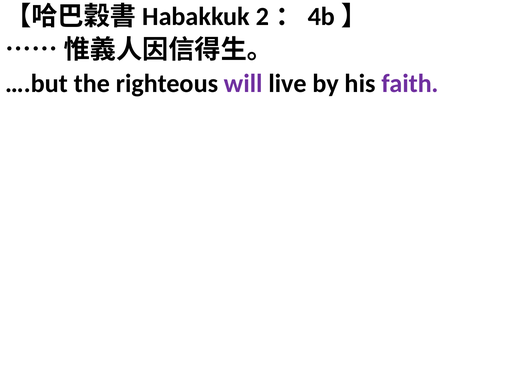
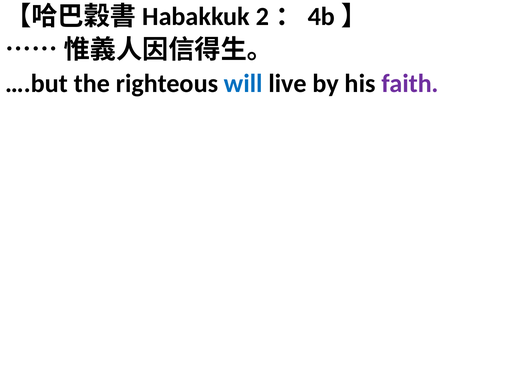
will colour: purple -> blue
